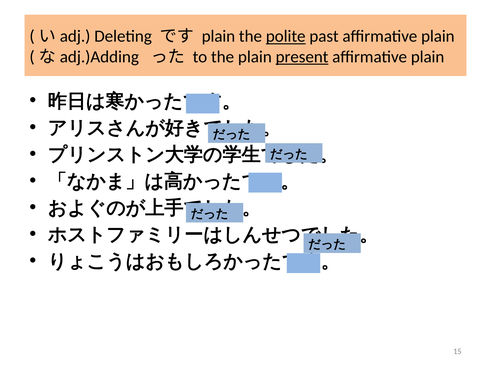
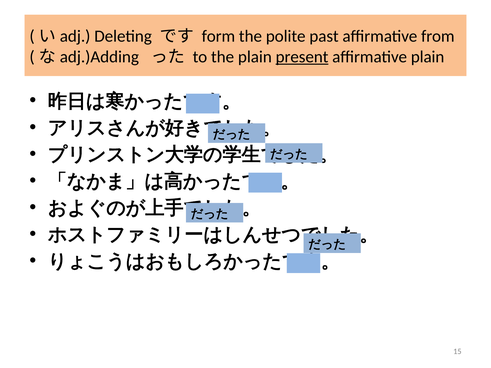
plain at (218, 36): plain -> form
polite underline: present -> none
past affirmative plain: plain -> from
